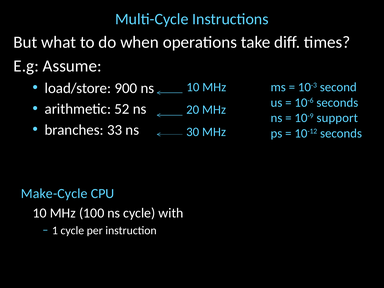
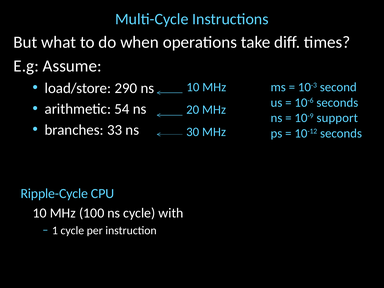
900: 900 -> 290
52: 52 -> 54
Make-Cycle: Make-Cycle -> Ripple-Cycle
